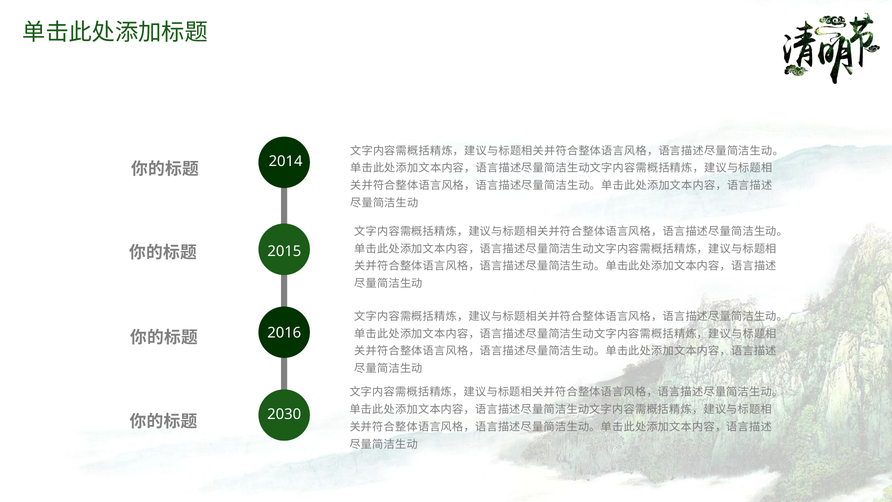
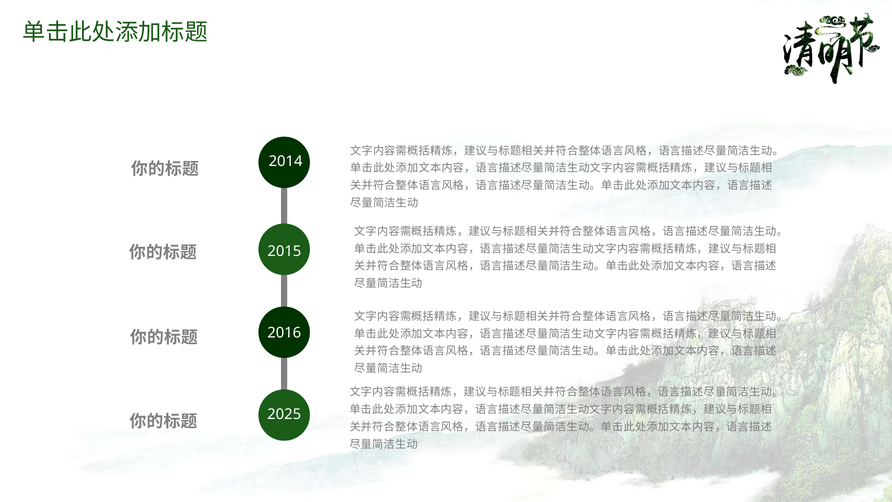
2030: 2030 -> 2025
